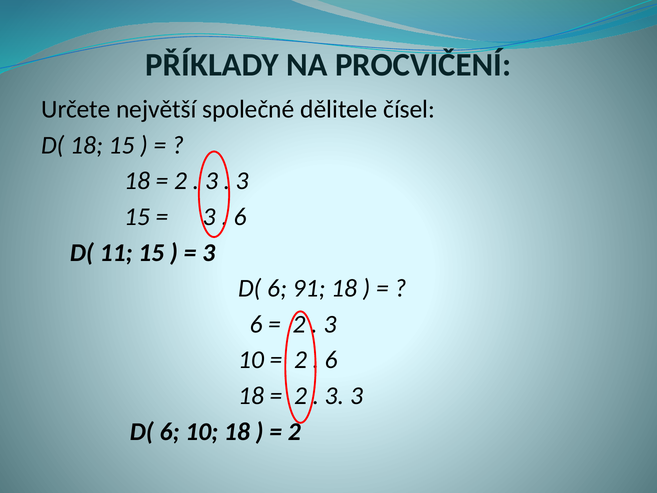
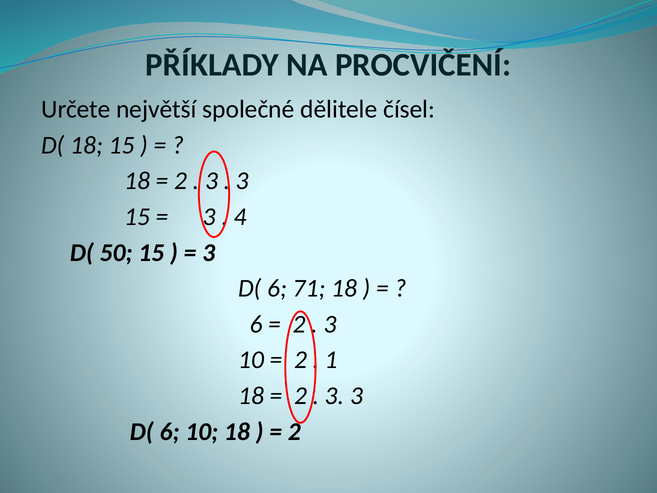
6 at (240, 217): 6 -> 4
11: 11 -> 50
91: 91 -> 71
6 at (331, 360): 6 -> 1
